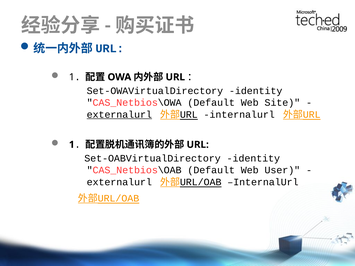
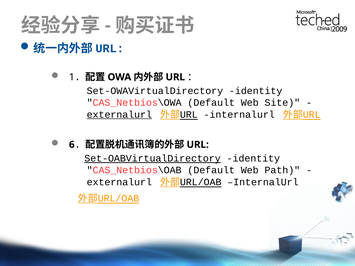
1 at (72, 145): 1 -> 6
Set-OABVirtualDirectory underline: none -> present
User: User -> Path
